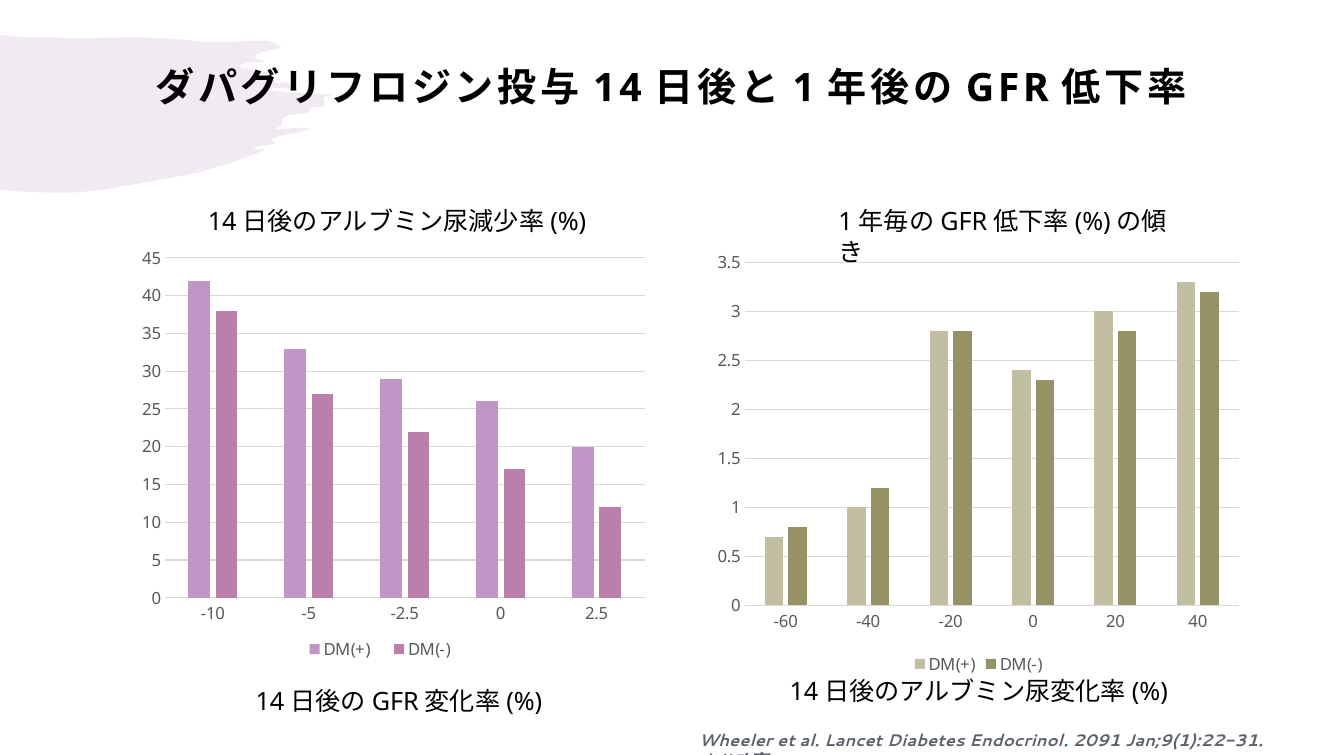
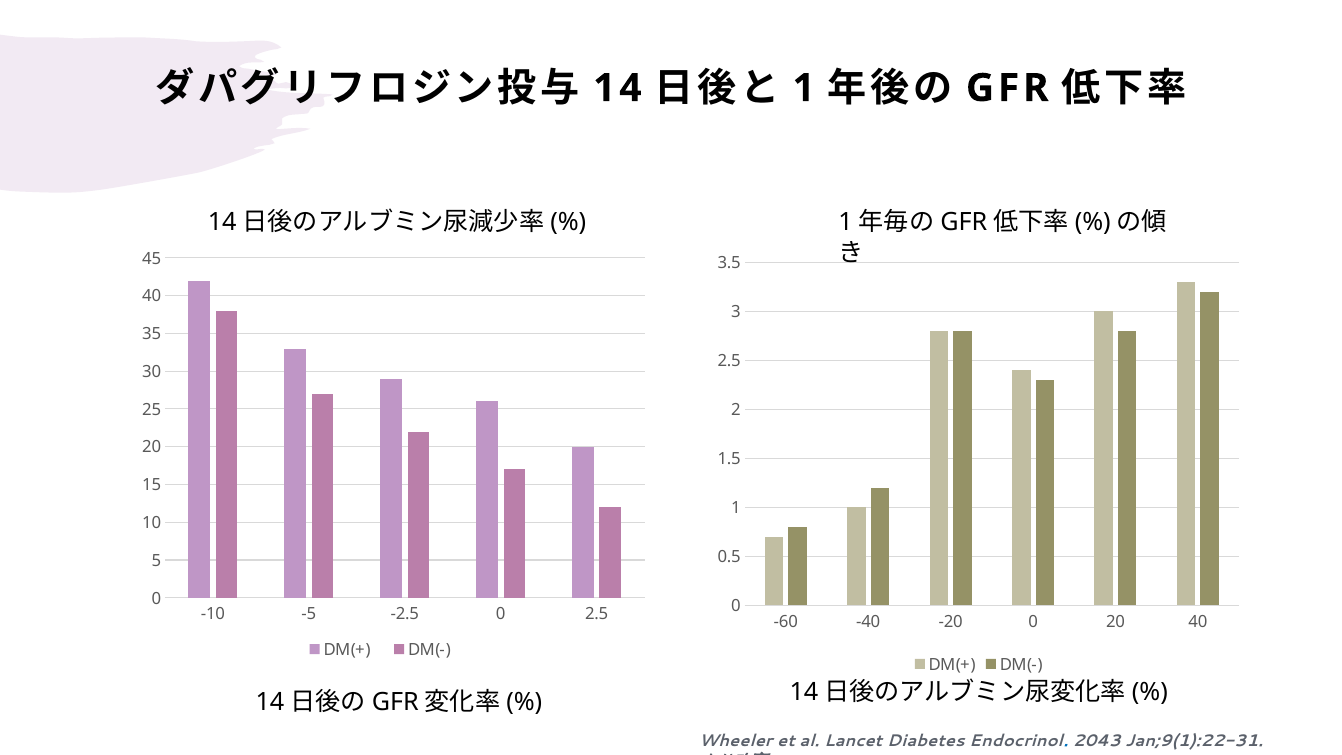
2091: 2091 -> 2043
